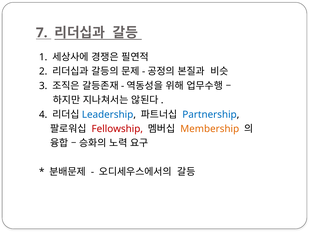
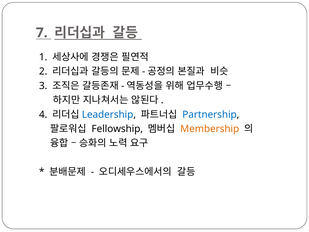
Fellowship colour: red -> black
